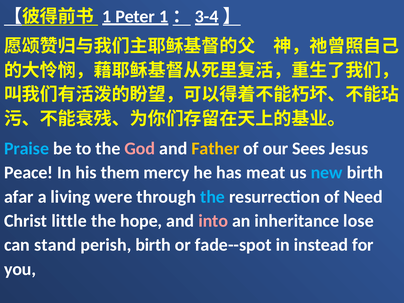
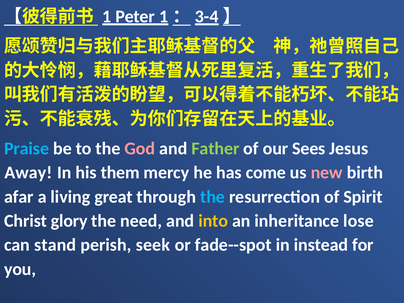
Father colour: yellow -> light green
Peace: Peace -> Away
meat: meat -> come
new colour: light blue -> pink
were: were -> great
Need: Need -> Spirit
little: little -> glory
hope: hope -> need
into colour: pink -> yellow
perish birth: birth -> seek
